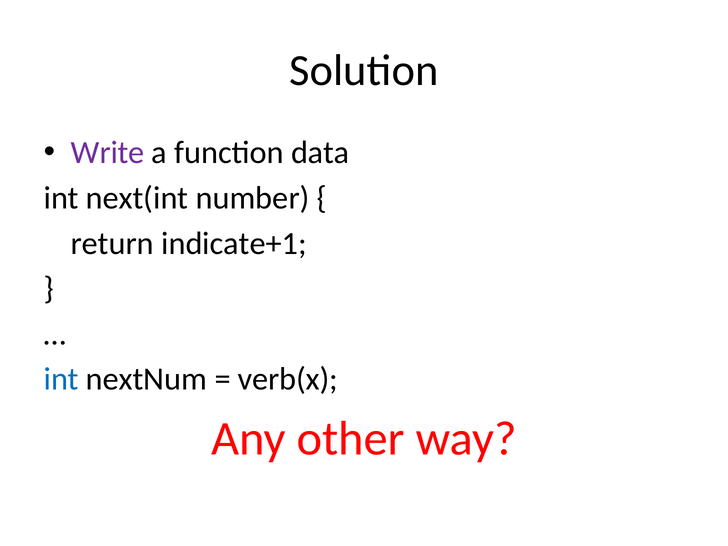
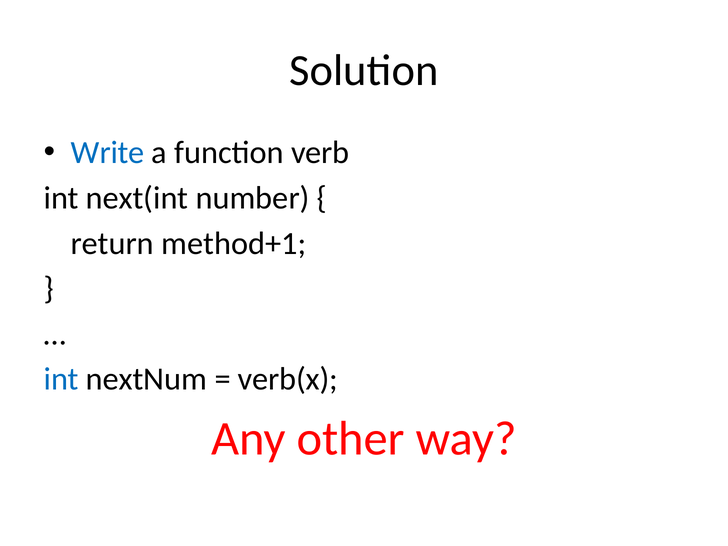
Write colour: purple -> blue
data: data -> verb
indicate+1: indicate+1 -> method+1
